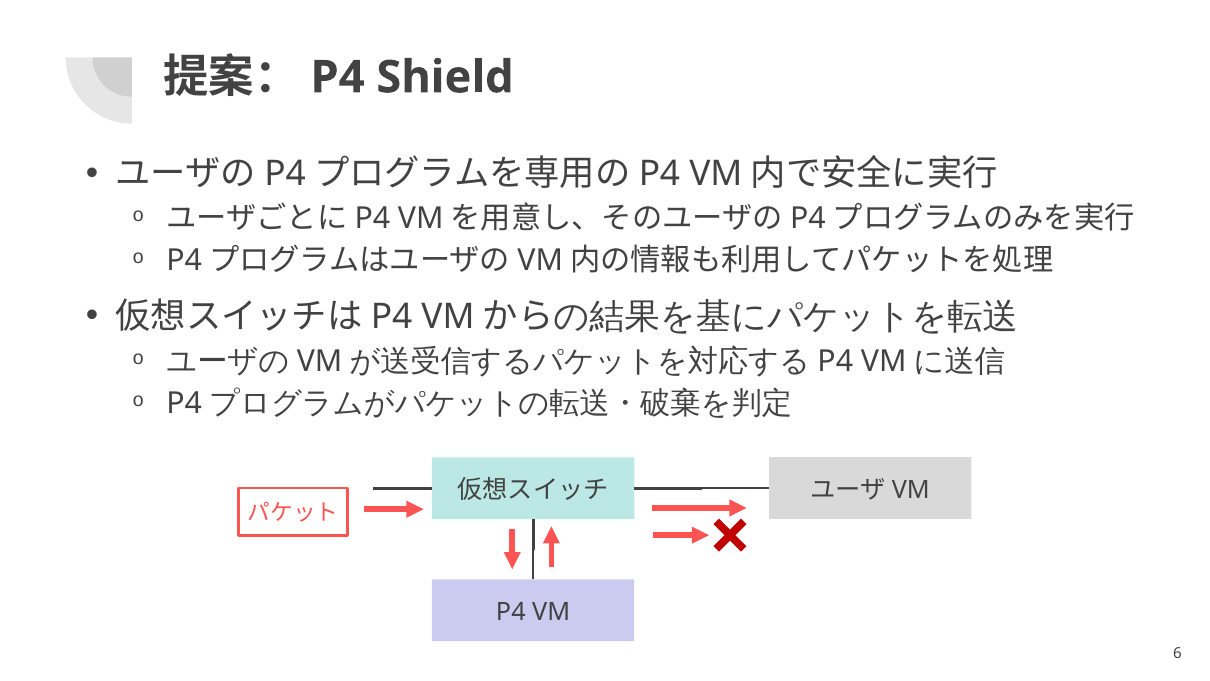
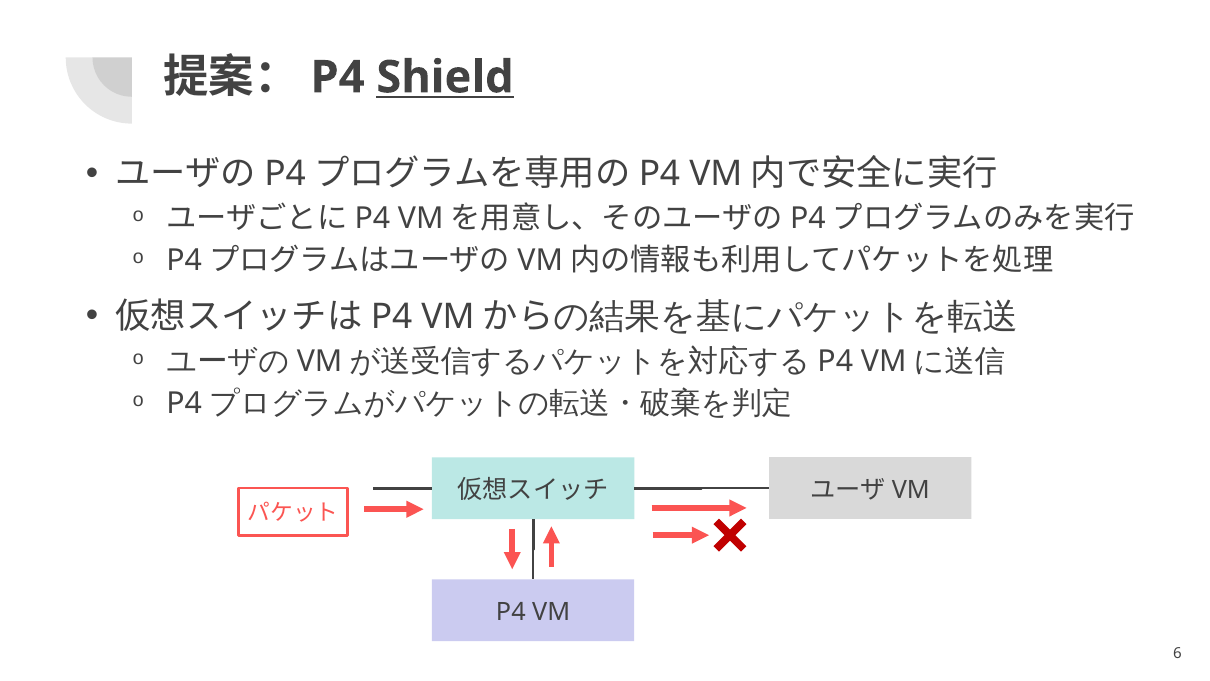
Shield underline: none -> present
